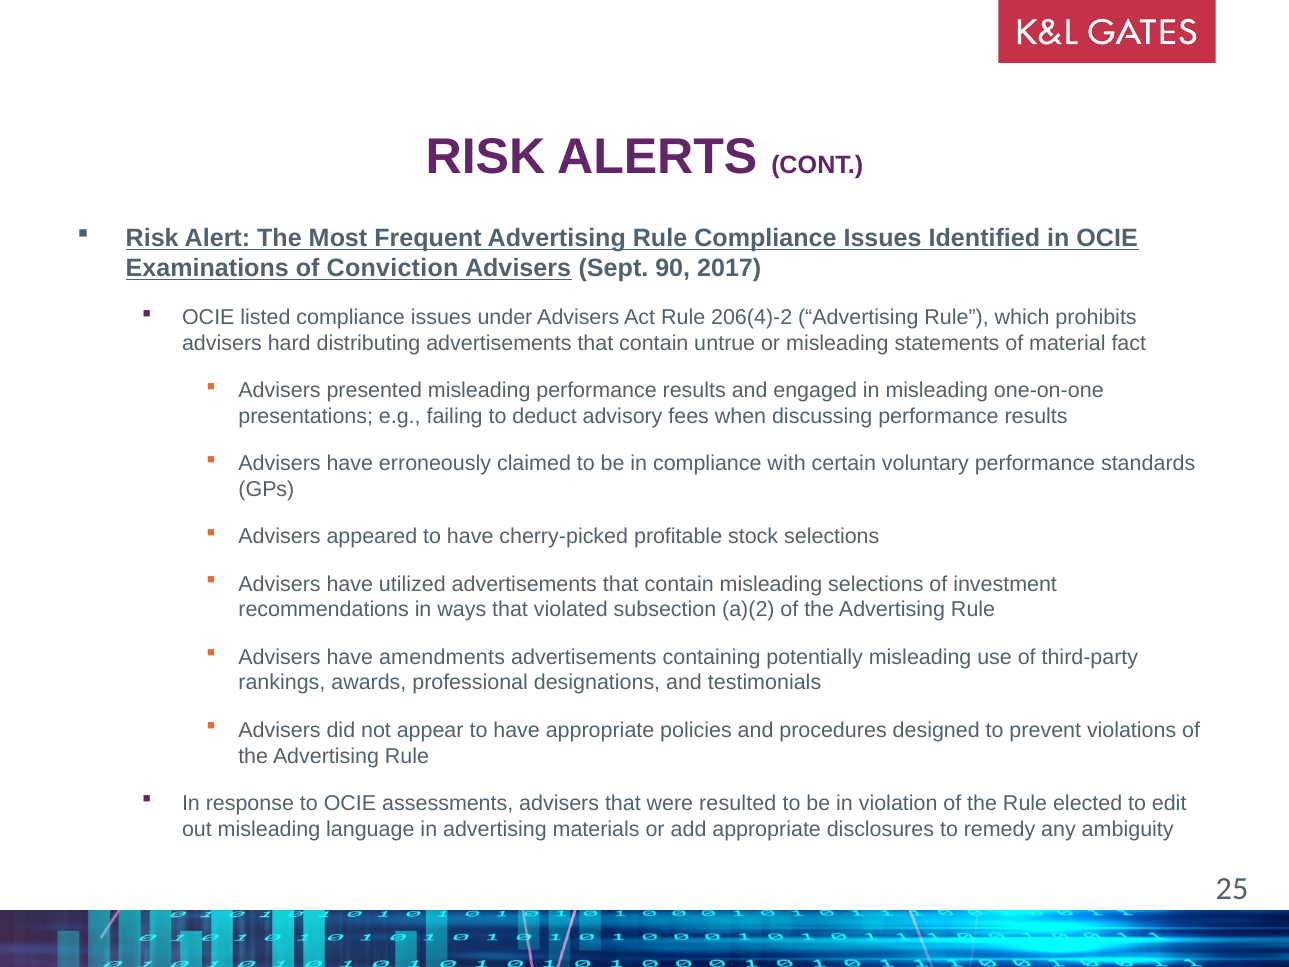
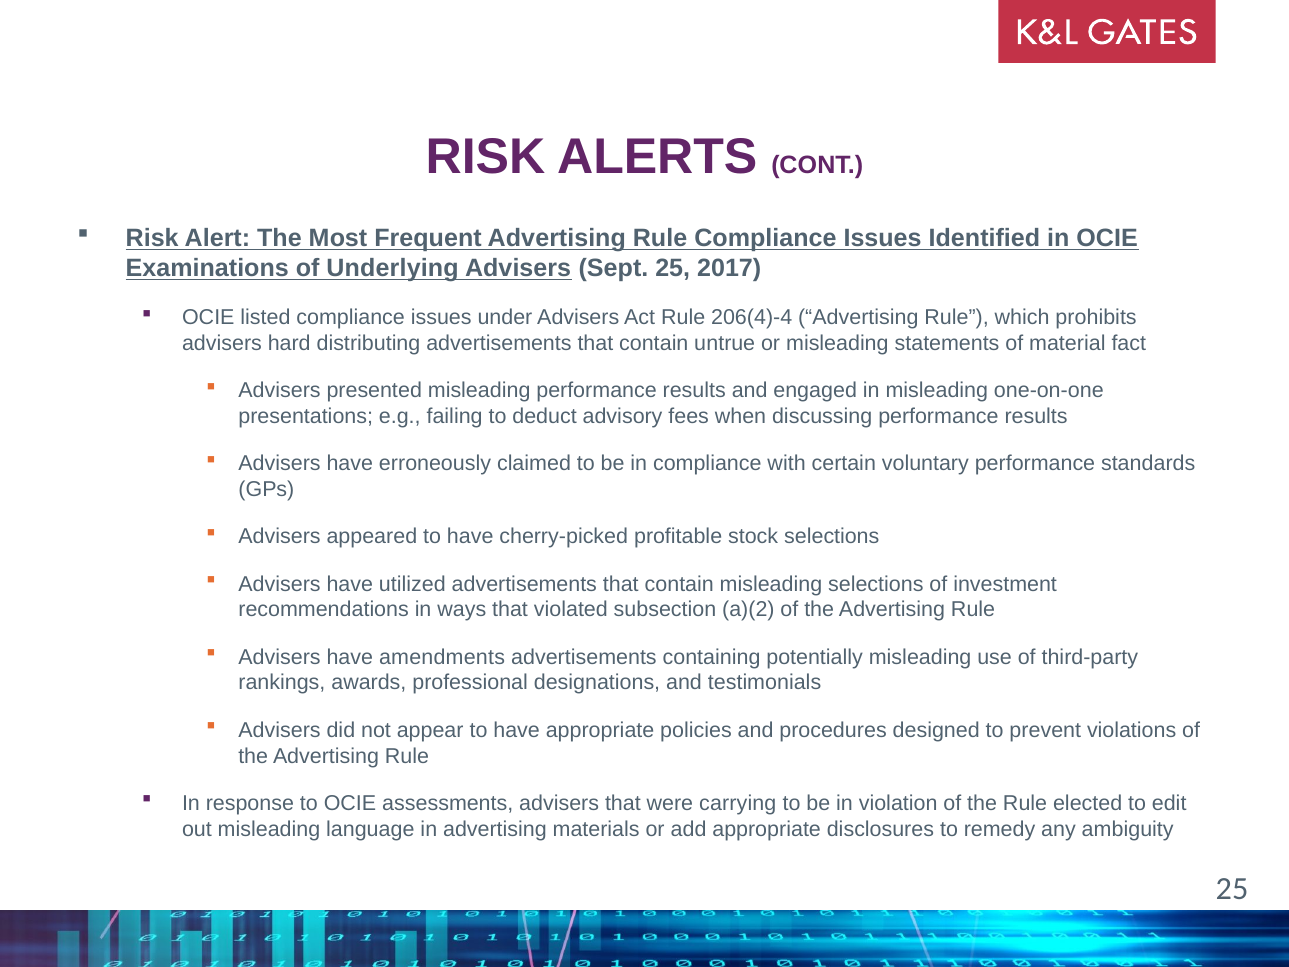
Conviction: Conviction -> Underlying
Sept 90: 90 -> 25
206(4)-2: 206(4)-2 -> 206(4)-4
resulted: resulted -> carrying
